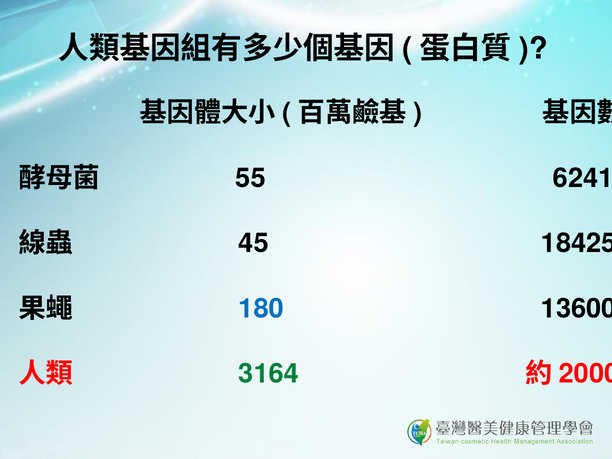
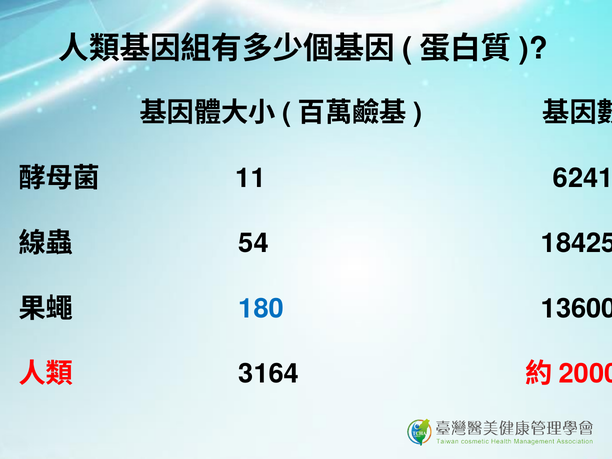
55: 55 -> 11
45: 45 -> 54
3164 colour: green -> black
